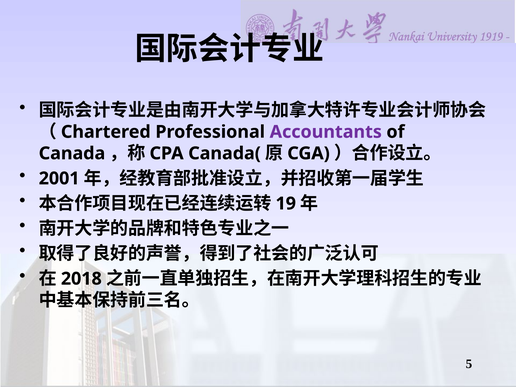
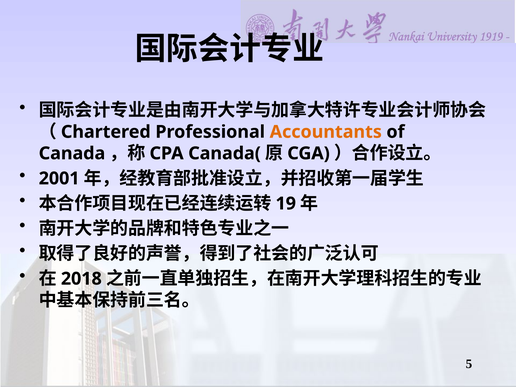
Accountants colour: purple -> orange
